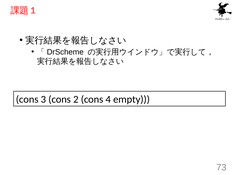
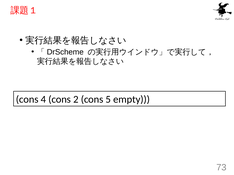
3: 3 -> 4
4: 4 -> 5
